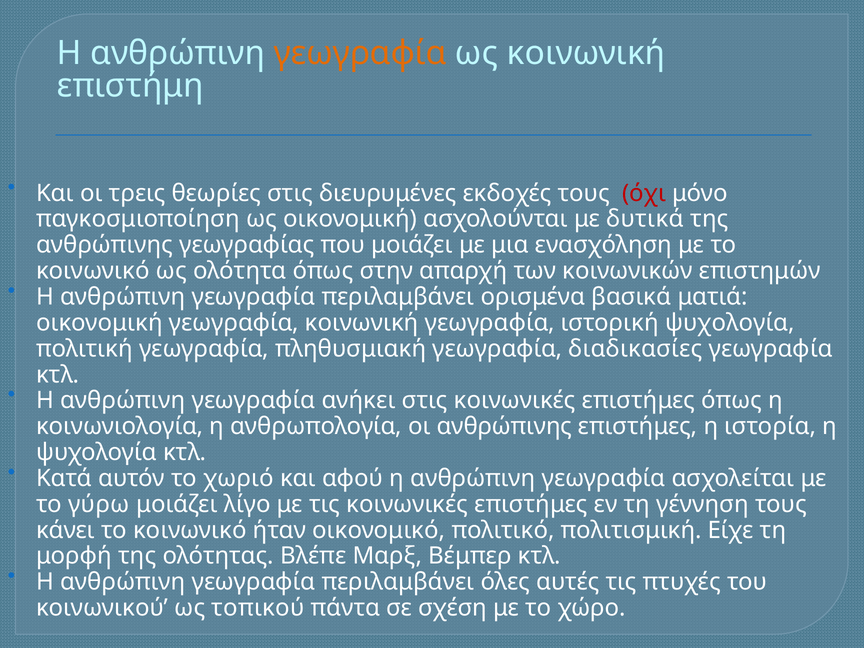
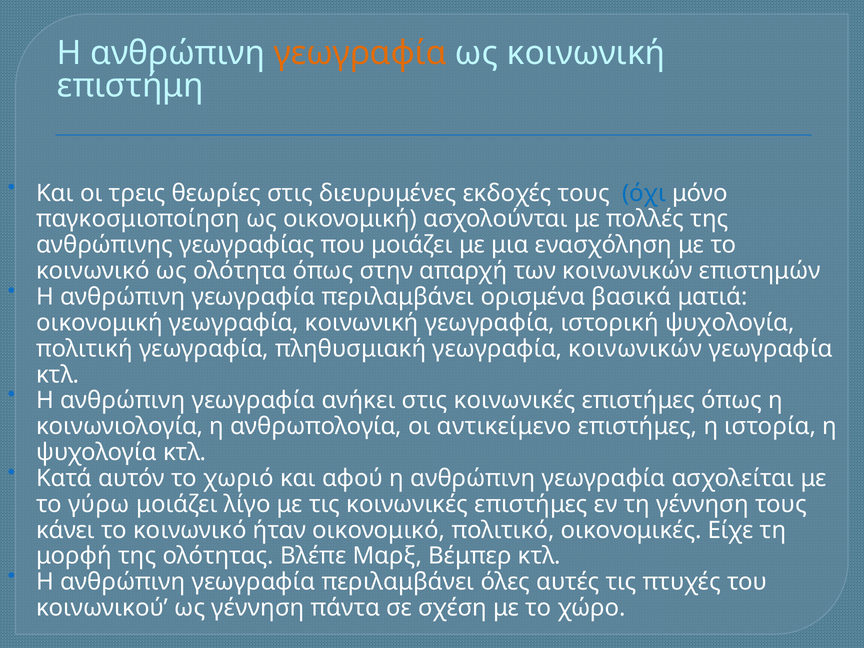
όχι colour: red -> blue
δυτικά: δυτικά -> πολλές
γεωγραφία διαδικασίες: διαδικασίες -> κοινωνικών
οι ανθρώπινης: ανθρώπινης -> αντικείμενο
πολιτισμική: πολιτισμική -> οικονομικές
ως τοπικού: τοπικού -> γέννηση
